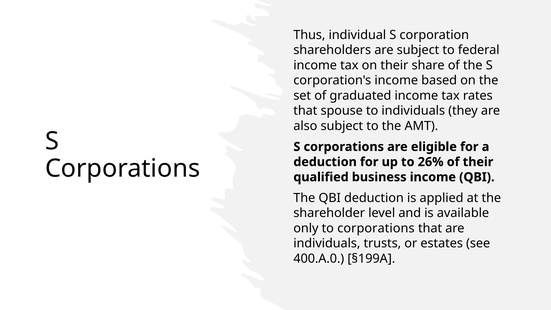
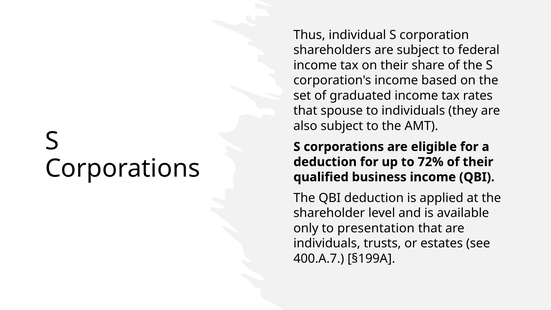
26%: 26% -> 72%
to corporations: corporations -> presentation
400.A.0: 400.A.0 -> 400.A.7
